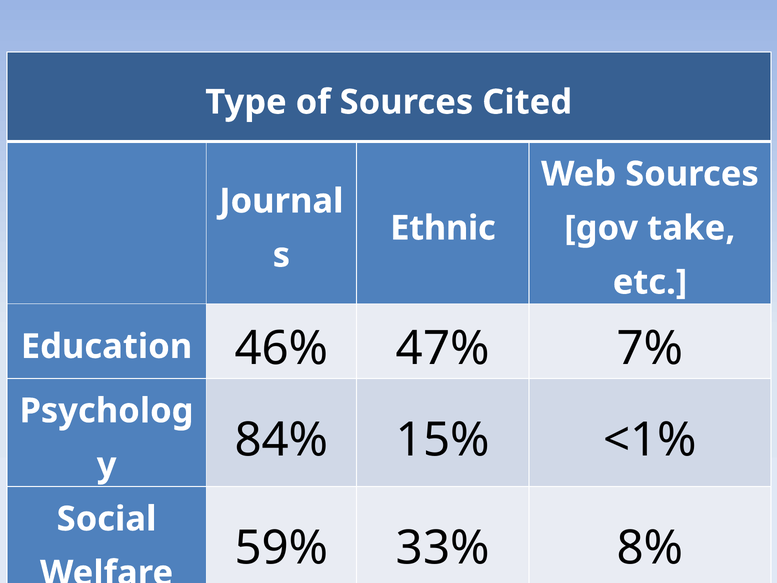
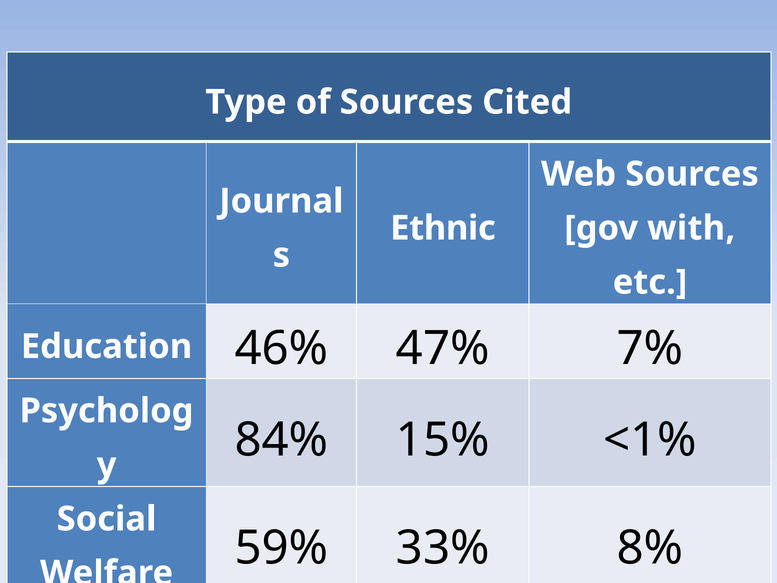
take: take -> with
